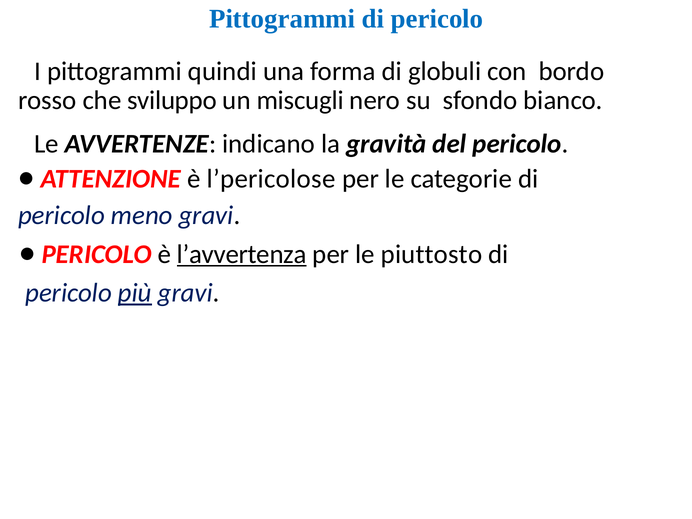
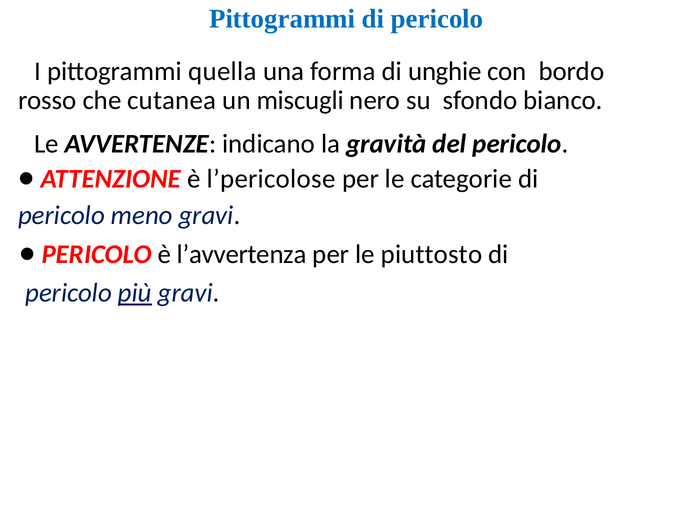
quindi: quindi -> quella
globuli: globuli -> unghie
sviluppo: sviluppo -> cutanea
l’avvertenza underline: present -> none
